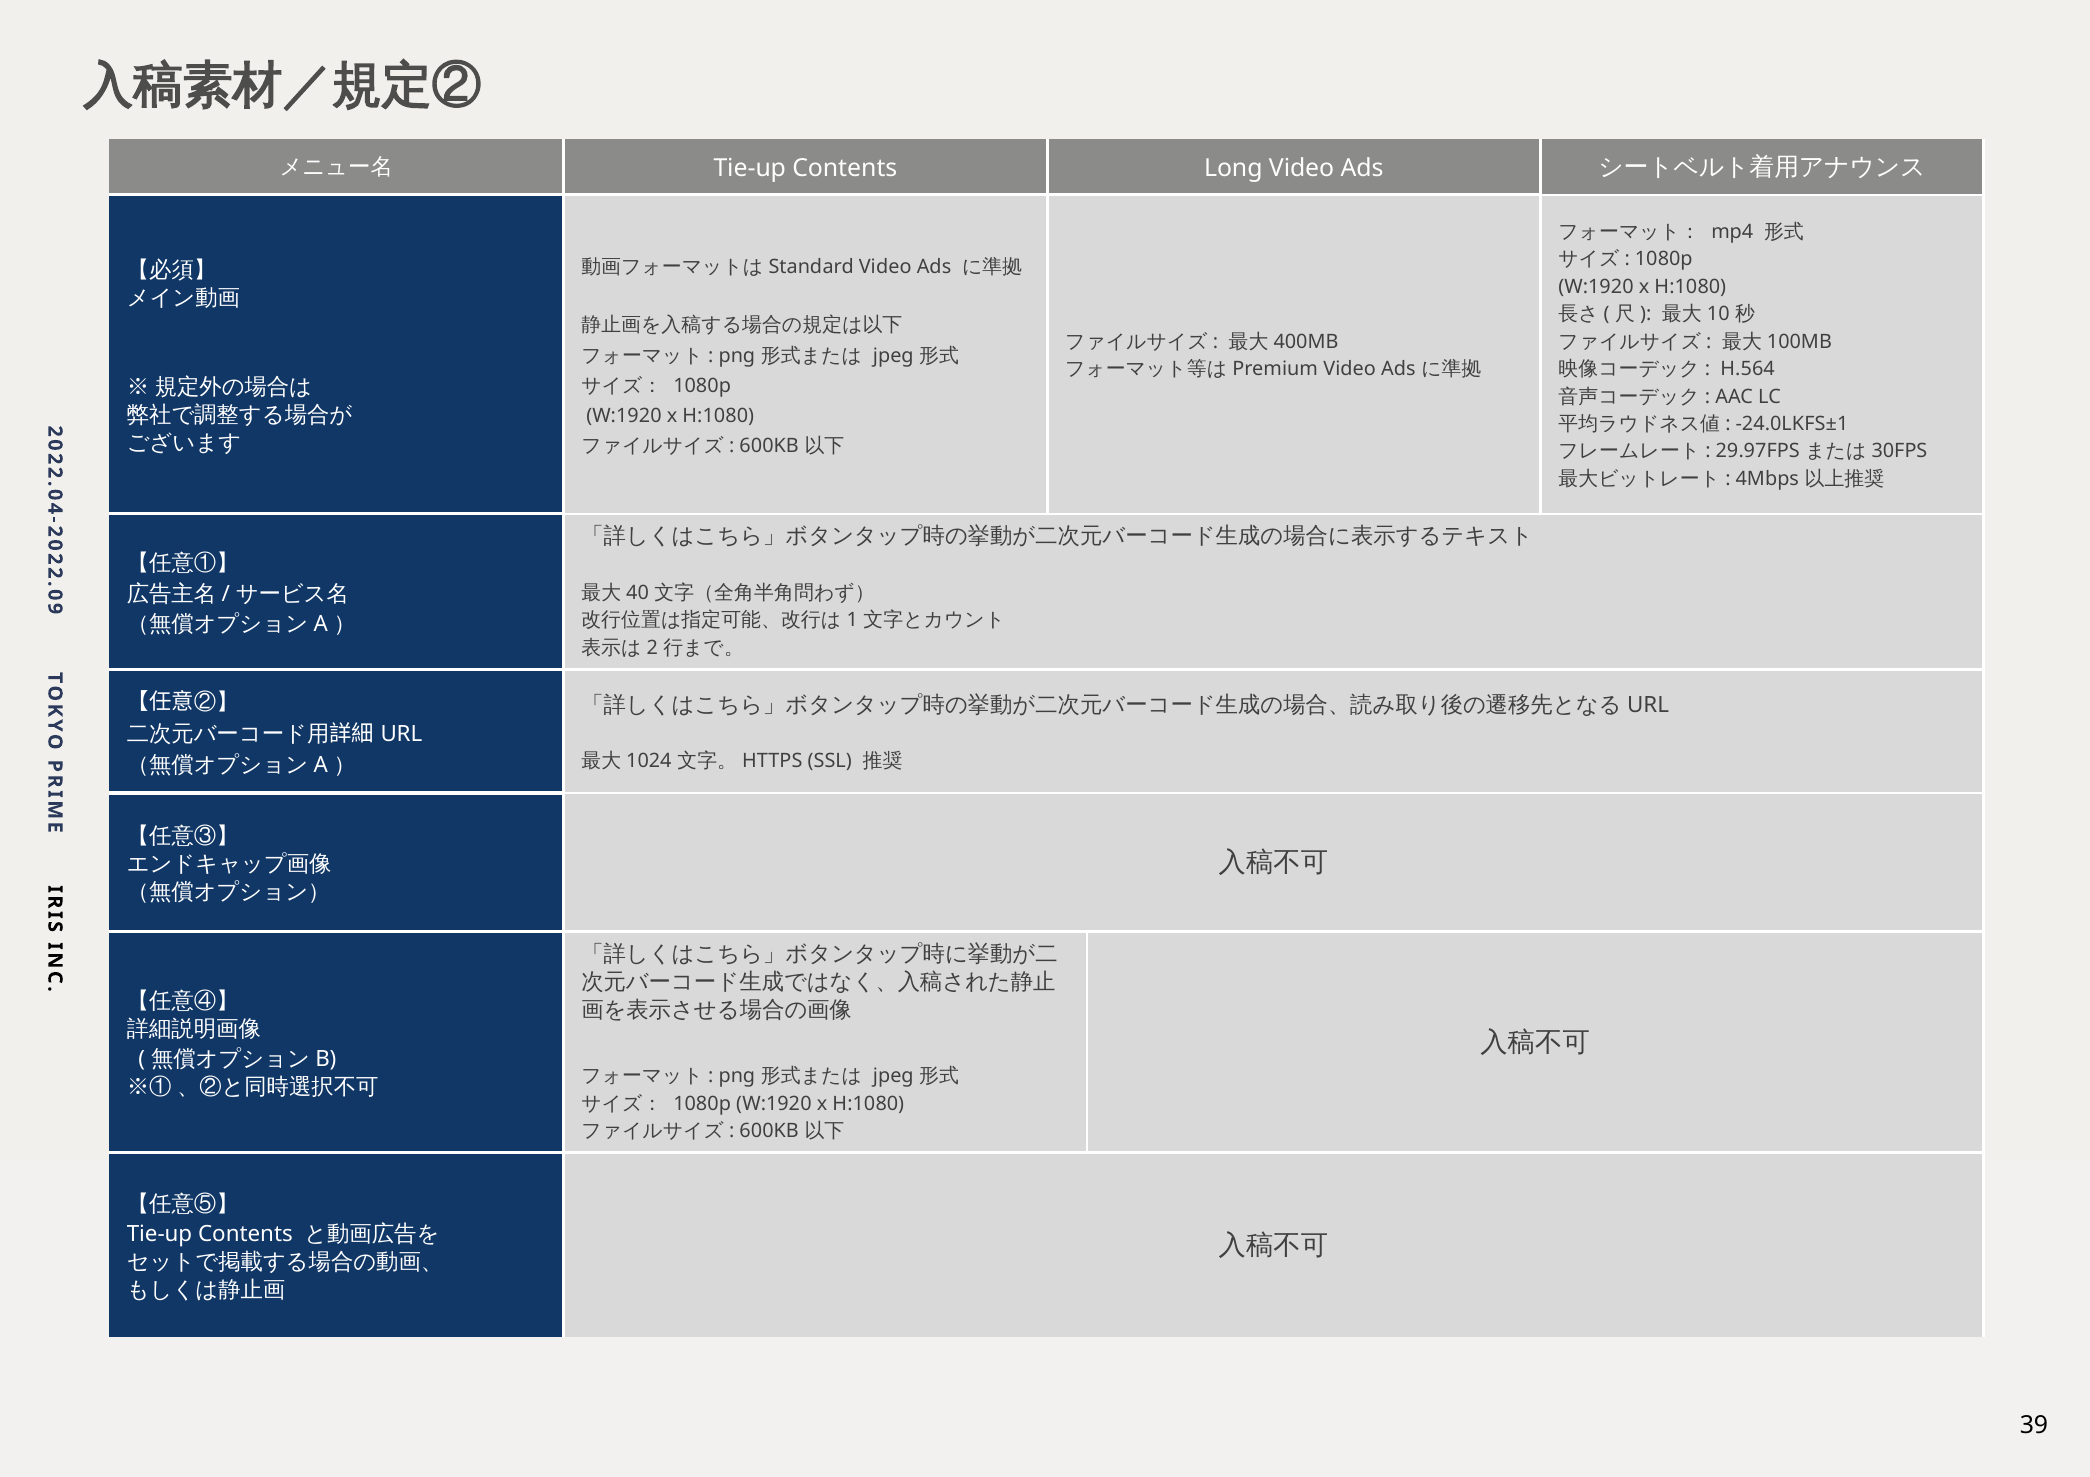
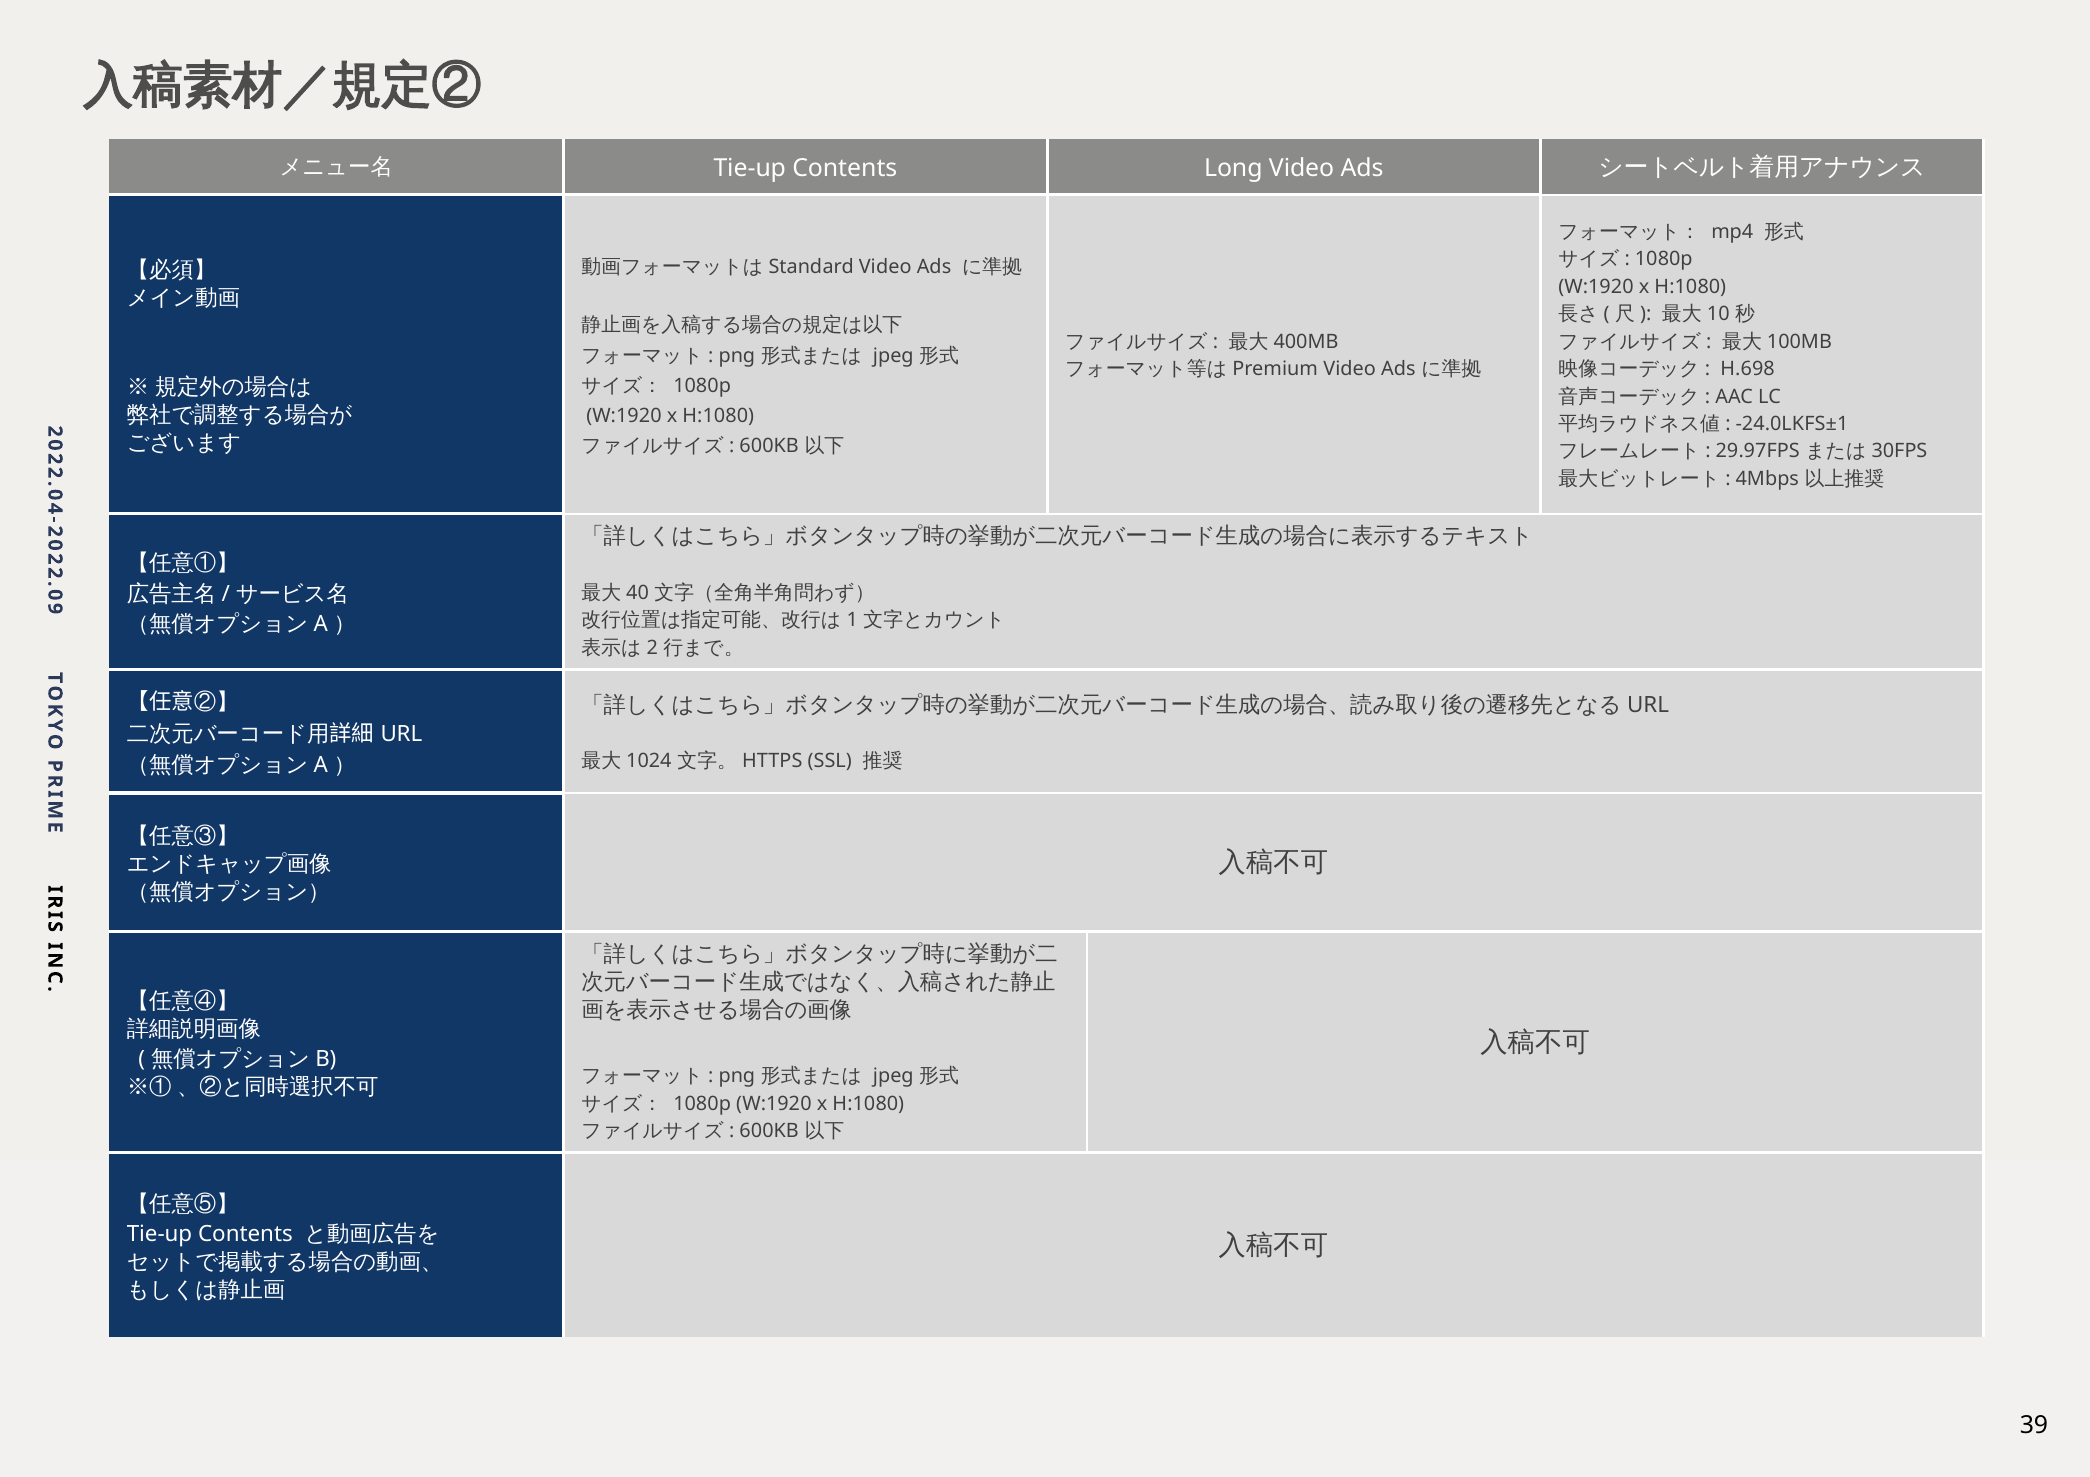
H.564: H.564 -> H.698
